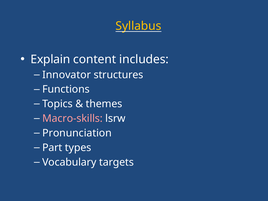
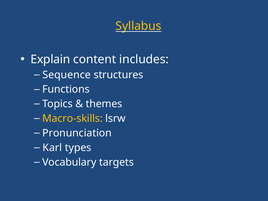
Innovator: Innovator -> Sequence
Macro-skills colour: pink -> yellow
Part: Part -> Karl
